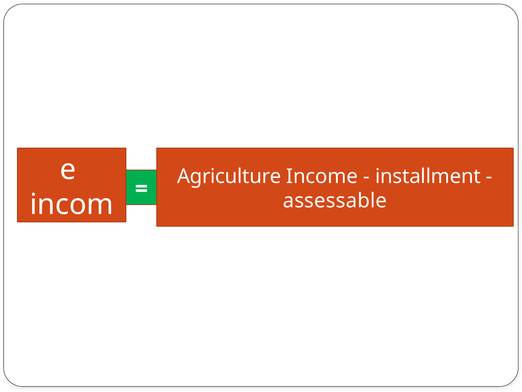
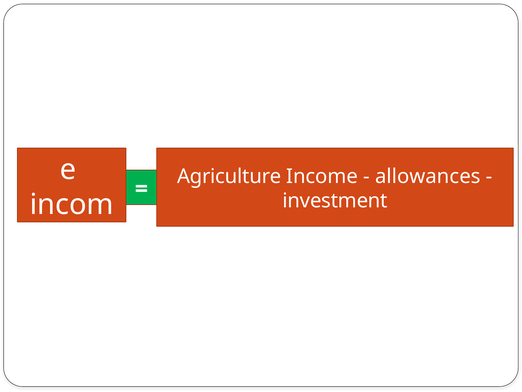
installment: installment -> allowances
assessable: assessable -> investment
